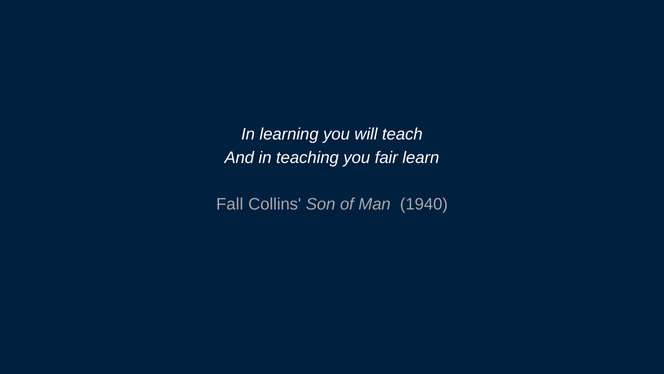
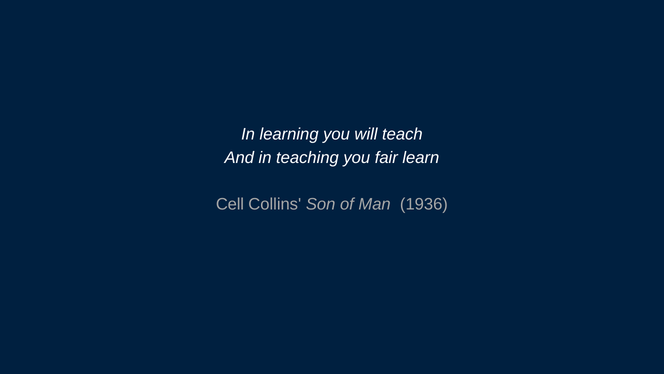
Fall: Fall -> Cell
1940: 1940 -> 1936
